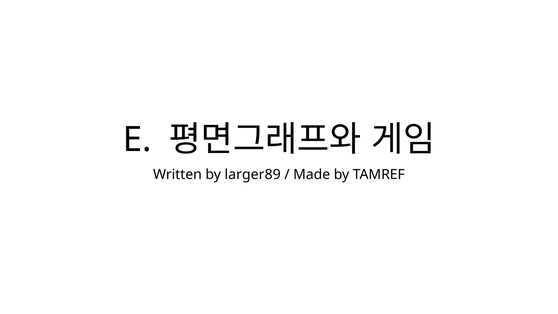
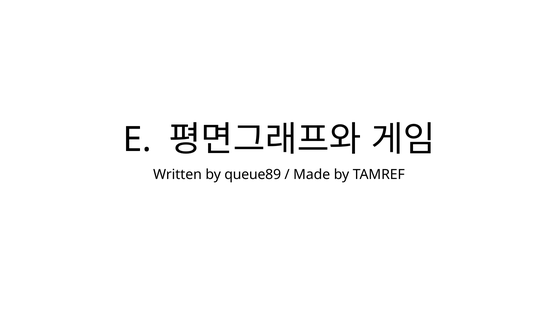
larger89: larger89 -> queue89
